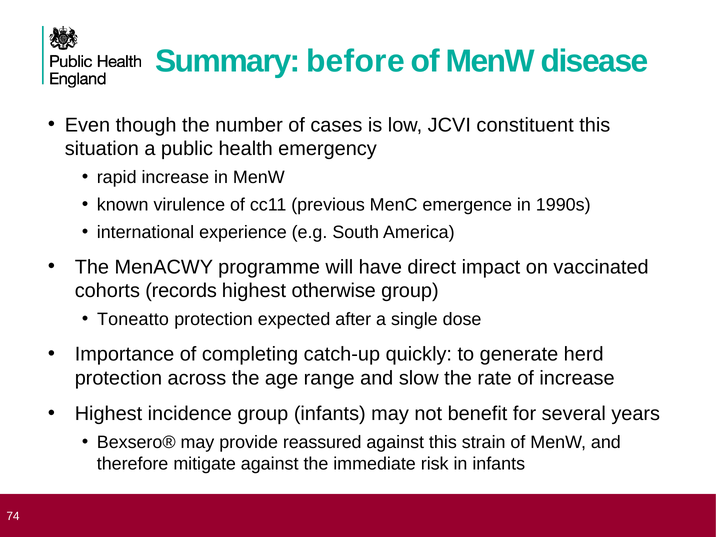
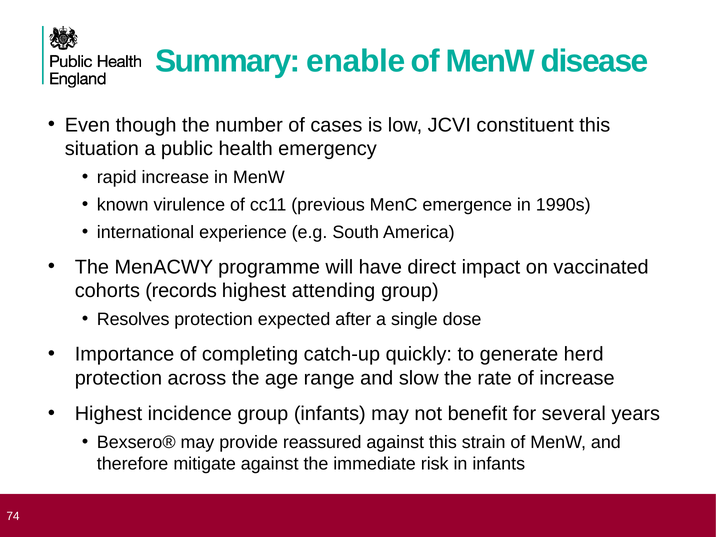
before: before -> enable
otherwise: otherwise -> attending
Toneatto: Toneatto -> Resolves
